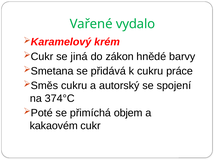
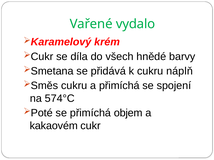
jiná: jiná -> díla
zákon: zákon -> všech
práce: práce -> náplň
a autorský: autorský -> přimíchá
374°C: 374°C -> 574°C
